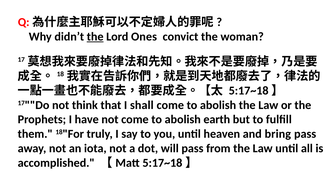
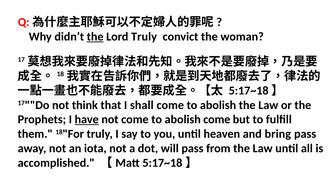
Lord Ones: Ones -> Truly
have underline: none -> present
abolish earth: earth -> come
